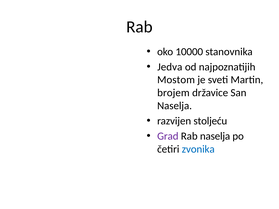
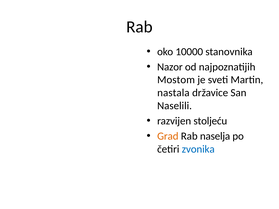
Jedva: Jedva -> Nazor
brojem: brojem -> nastala
Naselja at (175, 106): Naselja -> Naselili
Grad colour: purple -> orange
